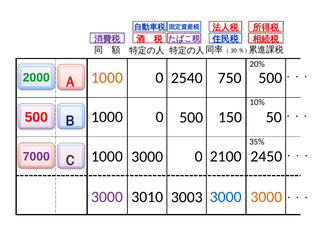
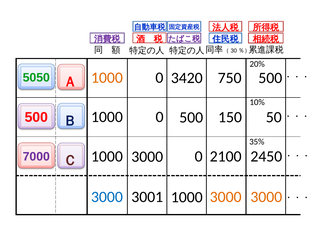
2540: 2540 -> 3420
2000: 2000 -> 5050
3000 at (107, 197) colour: purple -> blue
3010: 3010 -> 3001
3000 at (226, 197) colour: blue -> orange
3003 at (187, 197): 3003 -> 1000
